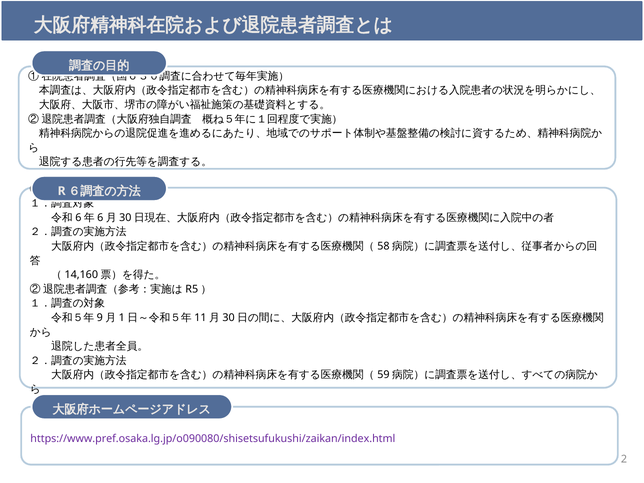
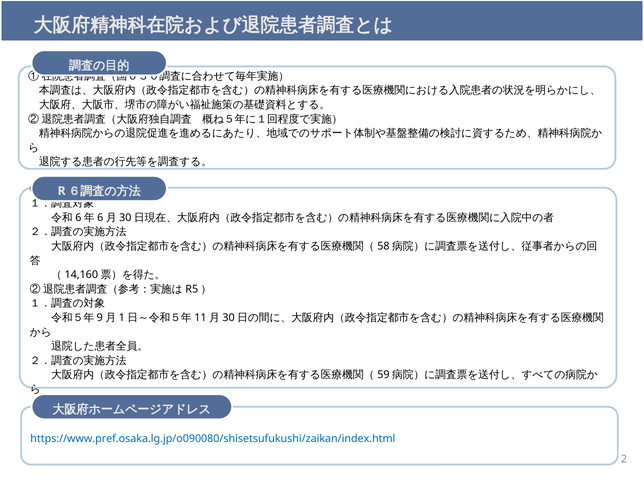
https://www.pref.osaka.lg.jp/o090080/shisetsufukushi/zaikan/index.html colour: purple -> blue
